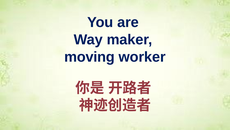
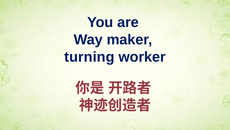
moving: moving -> turning
